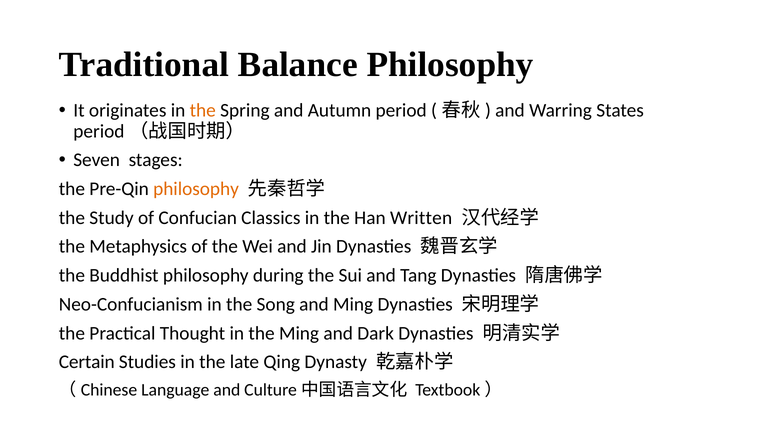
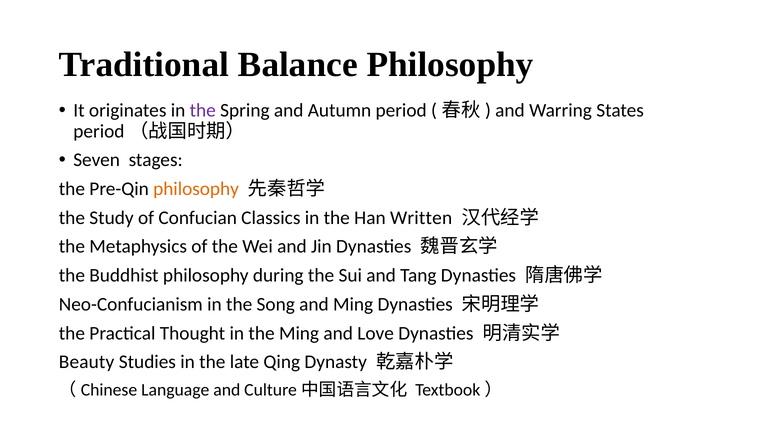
the at (203, 110) colour: orange -> purple
Dark: Dark -> Love
Certain: Certain -> Beauty
